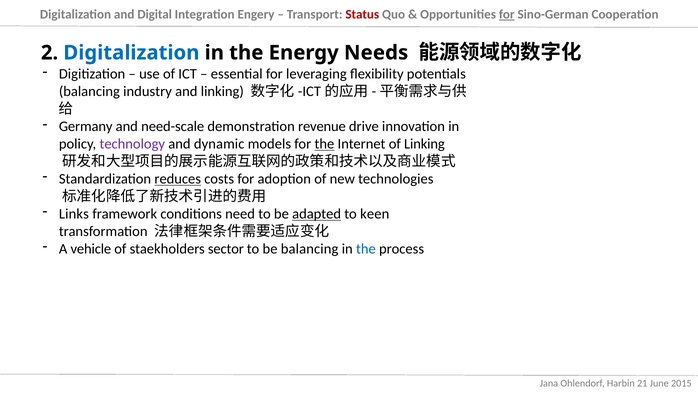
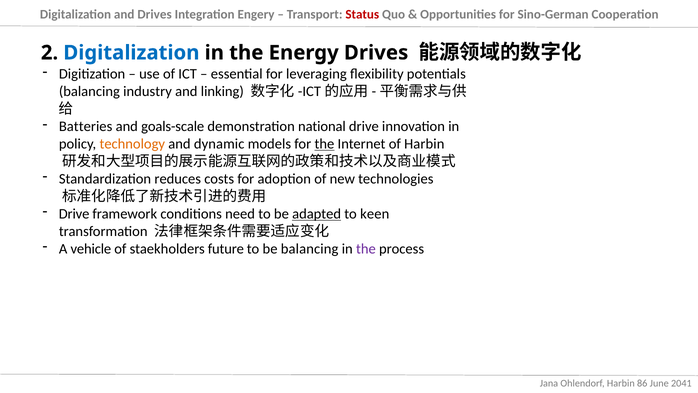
and Digital: Digital -> Drives
for at (507, 14) underline: present -> none
Energy Needs: Needs -> Drives
Germany: Germany -> Batteries
need-scale: need-scale -> goals-scale
revenue: revenue -> national
technology colour: purple -> orange
of Linking: Linking -> Harbin
reduces underline: present -> none
Links at (74, 214): Links -> Drive
sector: sector -> future
the at (366, 249) colour: blue -> purple
21: 21 -> 86
2015: 2015 -> 2041
